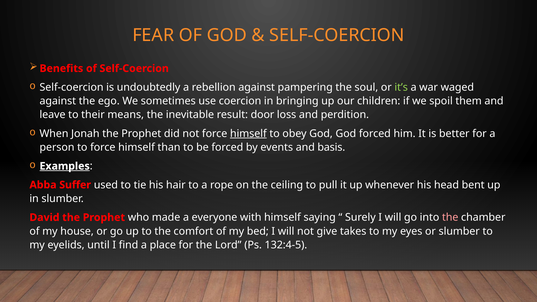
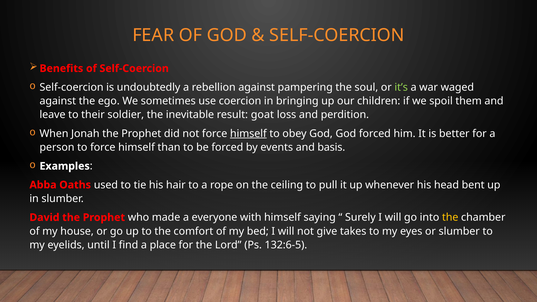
means: means -> soldier
door: door -> goat
Examples underline: present -> none
Suffer: Suffer -> Oaths
the at (450, 217) colour: pink -> yellow
132:4-5: 132:4-5 -> 132:6-5
